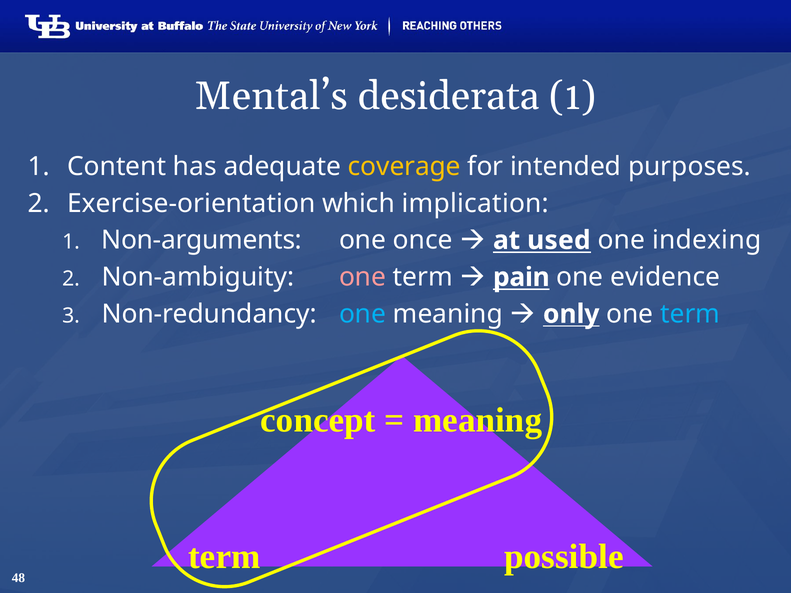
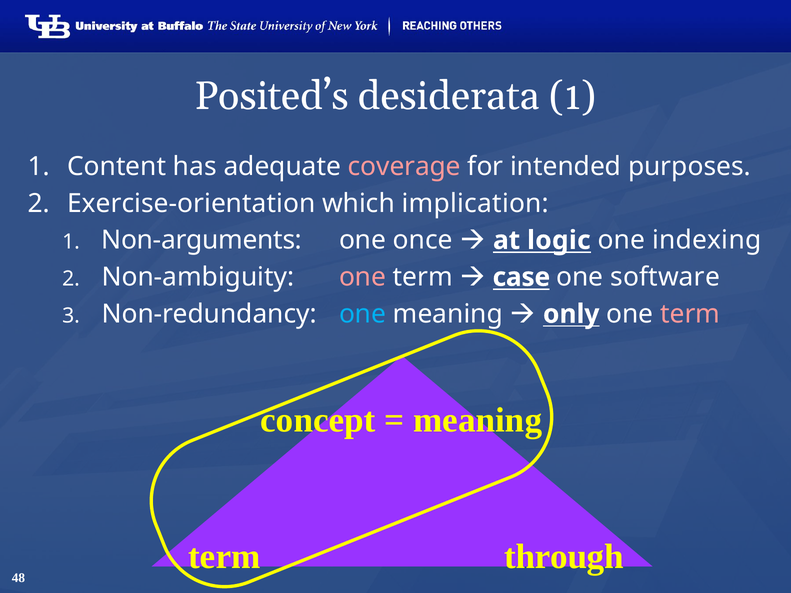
Mental’s: Mental’s -> Posited’s
coverage colour: yellow -> pink
used: used -> logic
pain: pain -> case
evidence: evidence -> software
term at (690, 314) colour: light blue -> pink
possible: possible -> through
